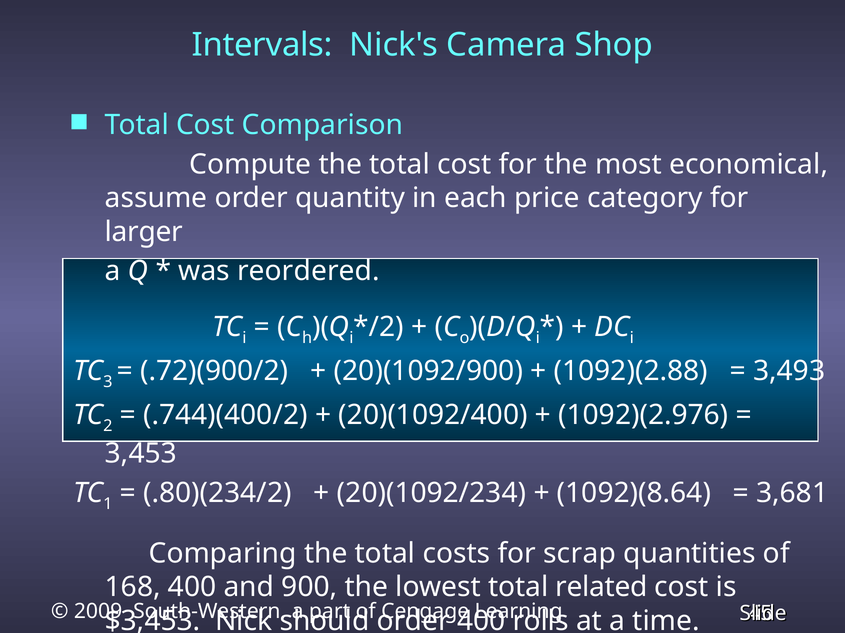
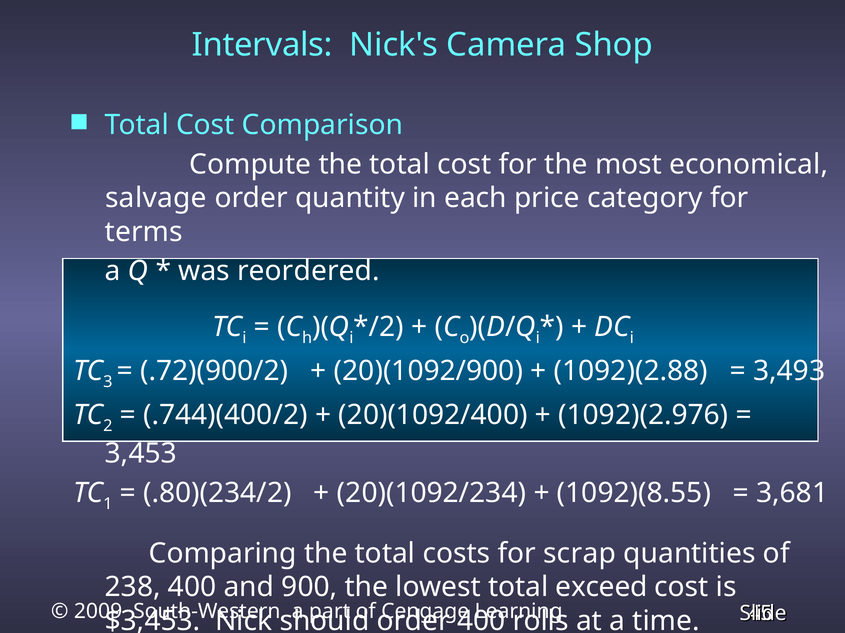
assume: assume -> salvage
larger: larger -> terms
1092)(8.64: 1092)(8.64 -> 1092)(8.55
168: 168 -> 238
related: related -> exceed
